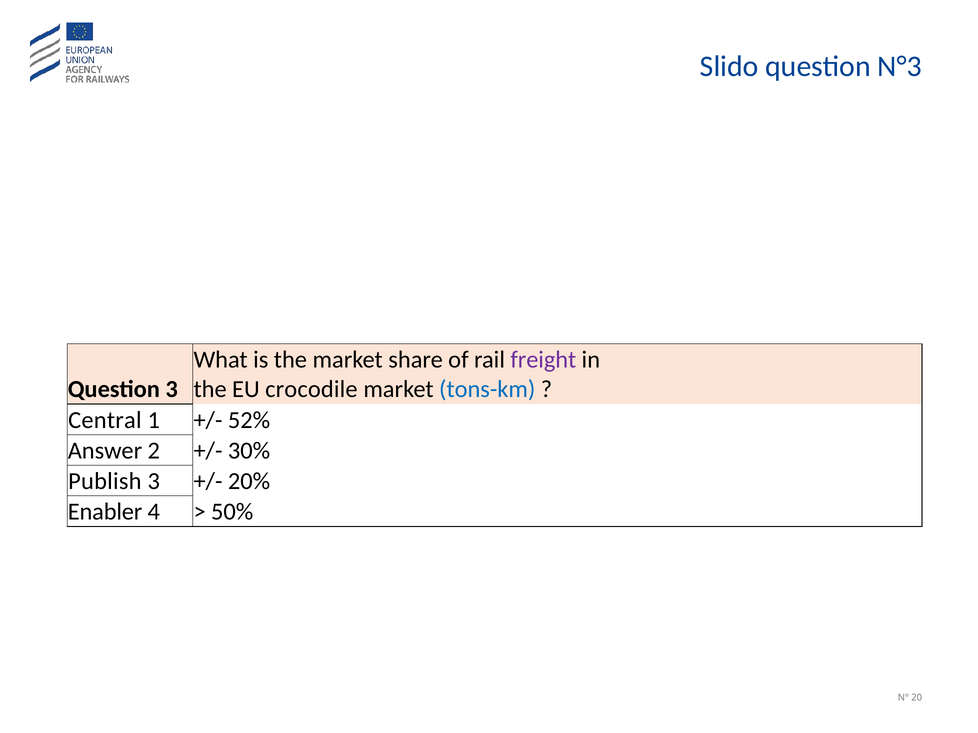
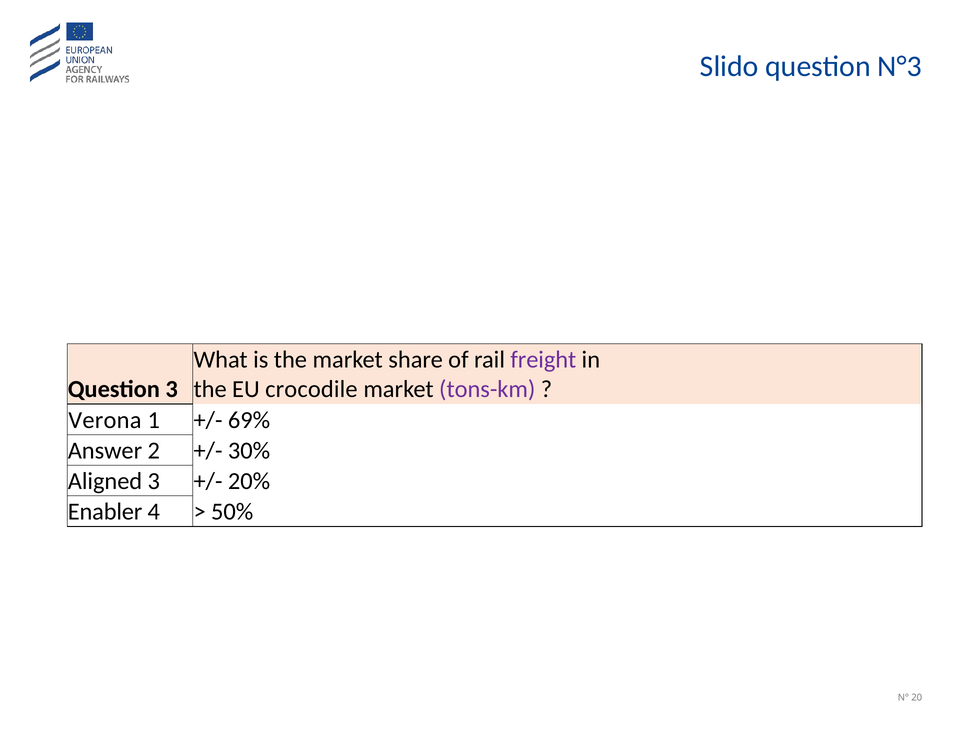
tons-km colour: blue -> purple
Central: Central -> Verona
52%: 52% -> 69%
Publish: Publish -> Aligned
